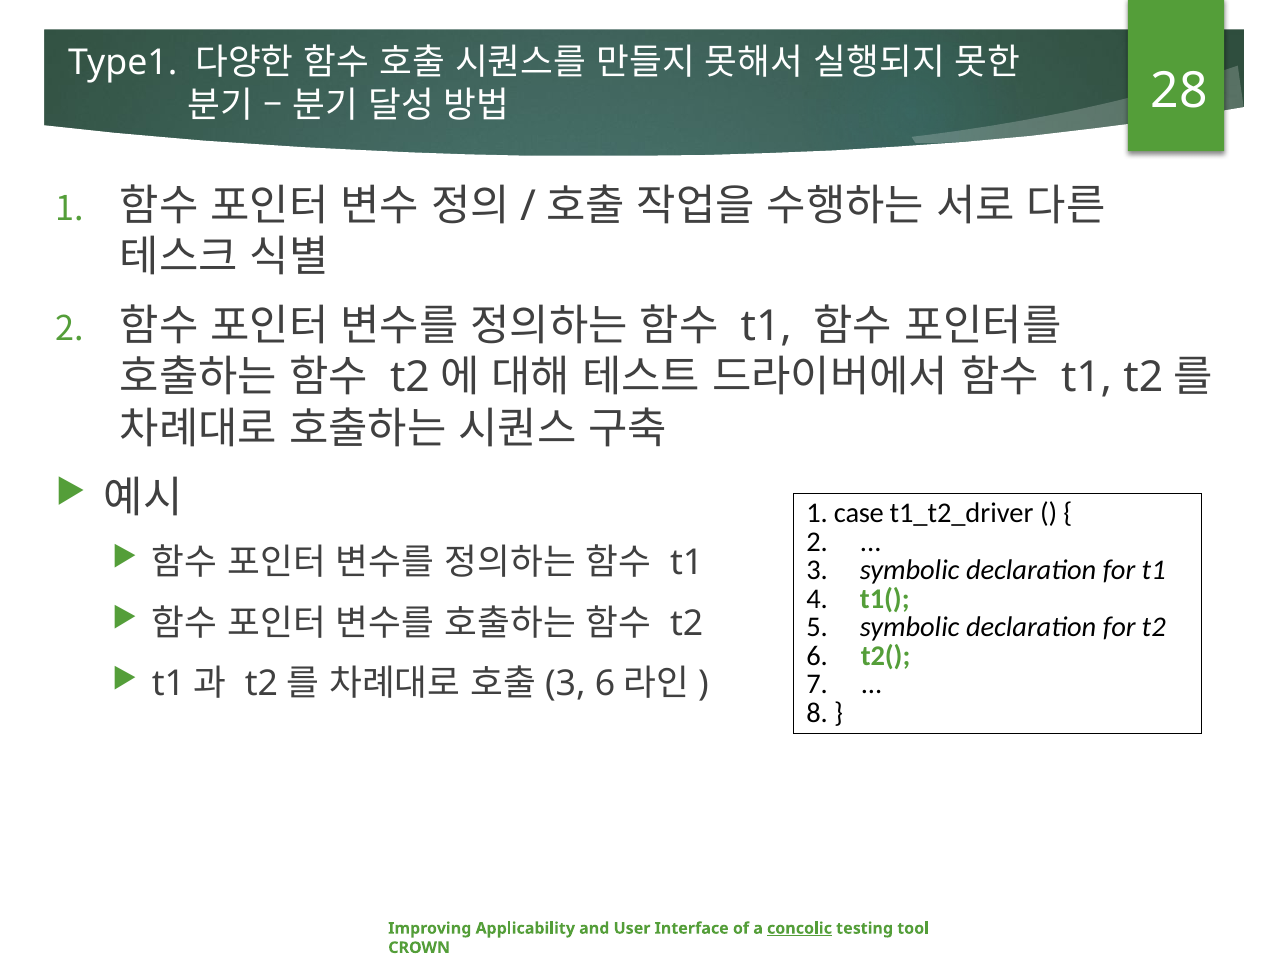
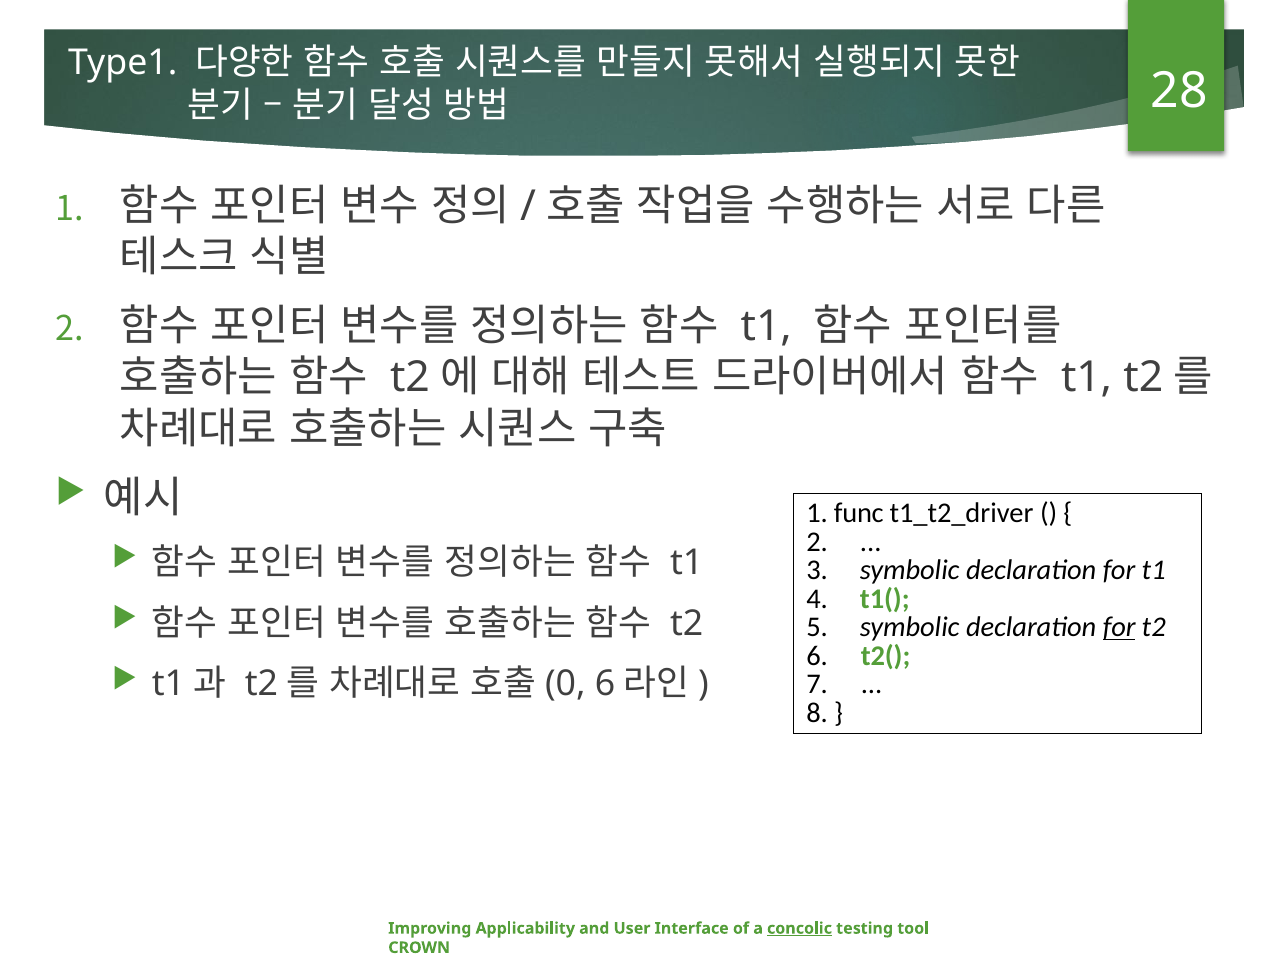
case: case -> func
for at (1119, 627) underline: none -> present
3 at (565, 684): 3 -> 0
